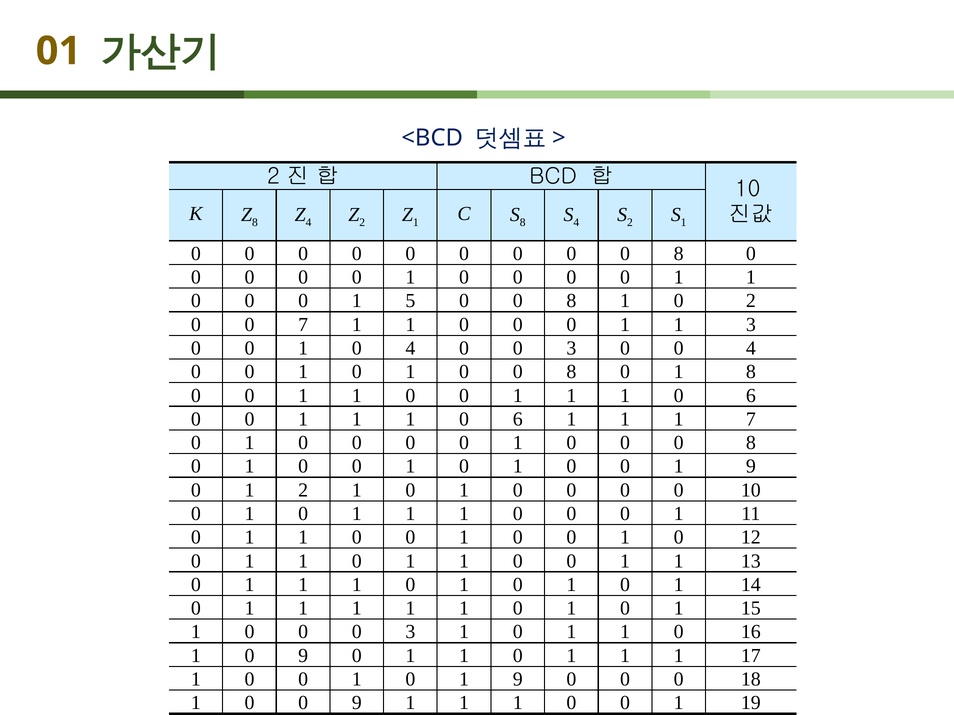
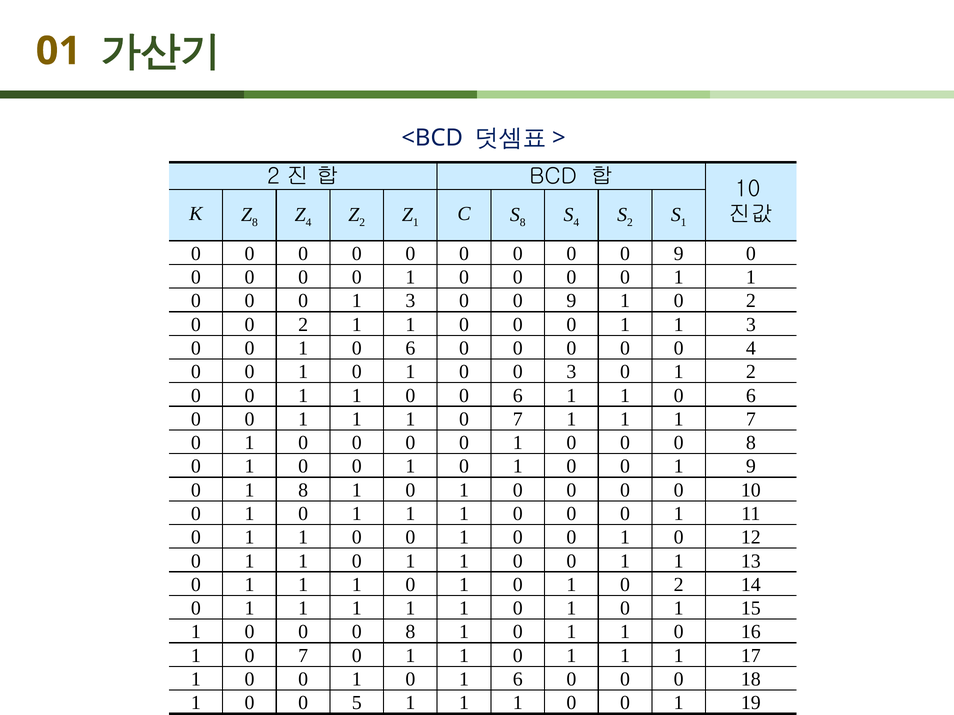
8 at (679, 254): 8 -> 9
0 1 5: 5 -> 3
8 at (571, 301): 8 -> 9
0 0 7: 7 -> 2
0 1 0 4: 4 -> 6
3 at (571, 348): 3 -> 0
1 0 0 8: 8 -> 3
1 8: 8 -> 2
1 at (518, 396): 1 -> 6
6 at (518, 419): 6 -> 7
1 2: 2 -> 8
1 at (679, 585): 1 -> 2
3 at (410, 632): 3 -> 8
9 at (303, 656): 9 -> 7
1 0 1 9: 9 -> 6
0 0 9: 9 -> 5
